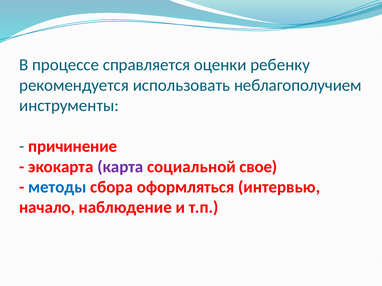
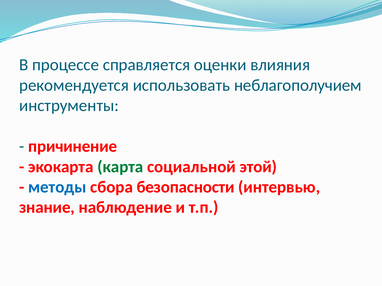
ребенку: ребенку -> влияния
карта colour: purple -> green
свое: свое -> этой
оформляться: оформляться -> безопасности
начало: начало -> знание
